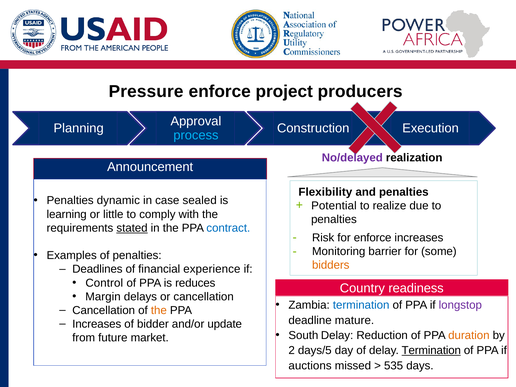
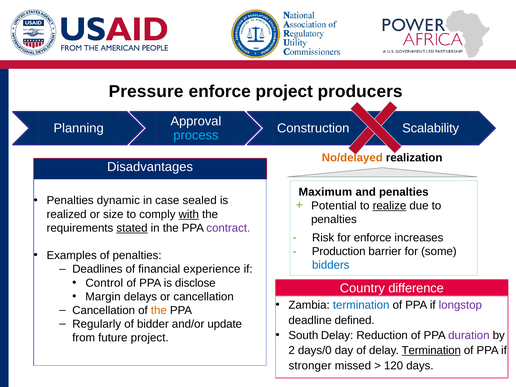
Execution: Execution -> Scalability
No/delayed colour: purple -> orange
Announcement: Announcement -> Disadvantages
Flexibility: Flexibility -> Maximum
realize underline: none -> present
learning: learning -> realized
little: little -> size
with underline: none -> present
contract colour: blue -> purple
Monitoring: Monitoring -> Production
bidders colour: orange -> blue
reduces: reduces -> disclose
readiness: readiness -> difference
mature: mature -> defined
Increases at (97, 324): Increases -> Regularly
duration colour: orange -> purple
future market: market -> project
days/5: days/5 -> days/0
auctions: auctions -> stronger
535: 535 -> 120
